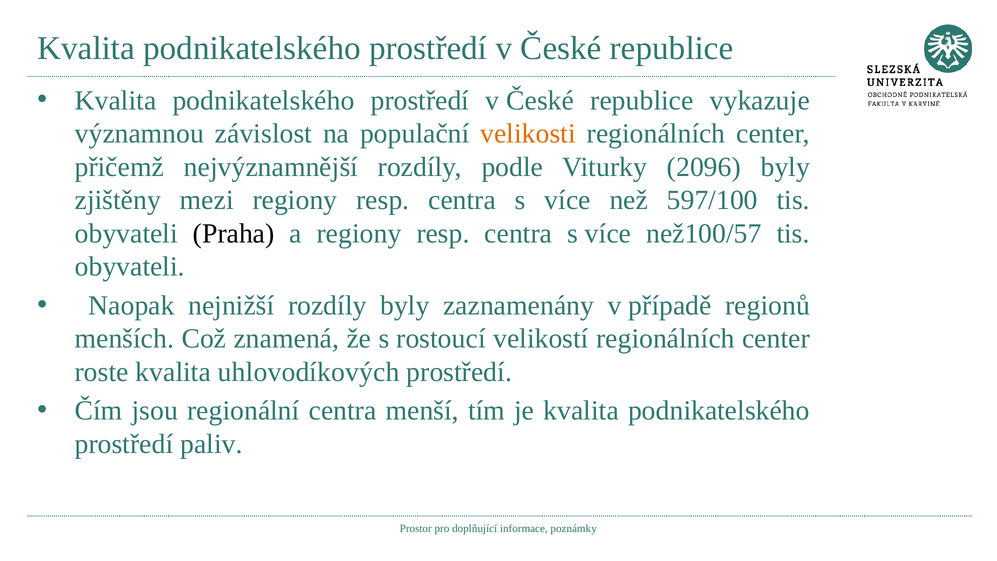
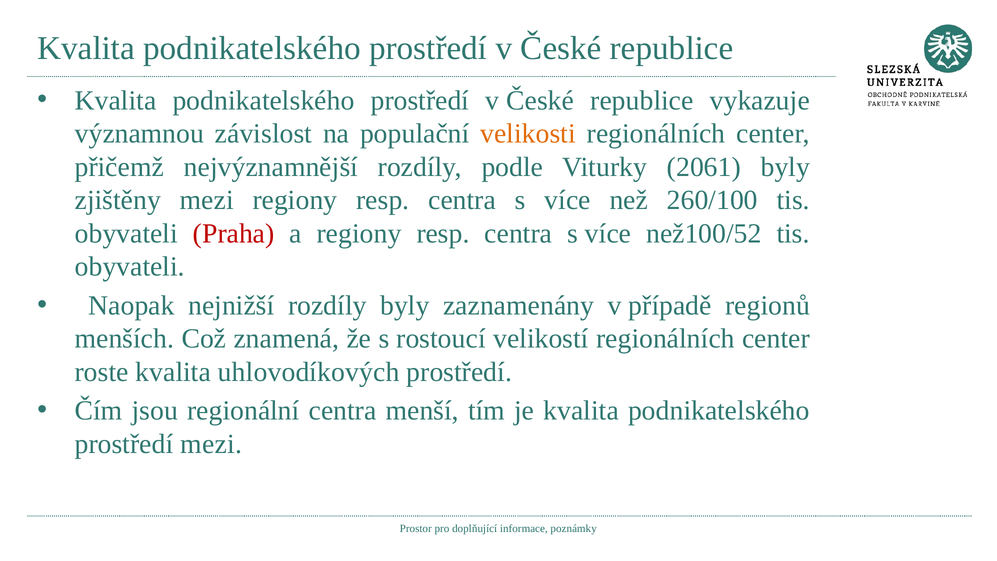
2096: 2096 -> 2061
597/100: 597/100 -> 260/100
Praha colour: black -> red
než100/57: než100/57 -> než100/52
prostředí paliv: paliv -> mezi
